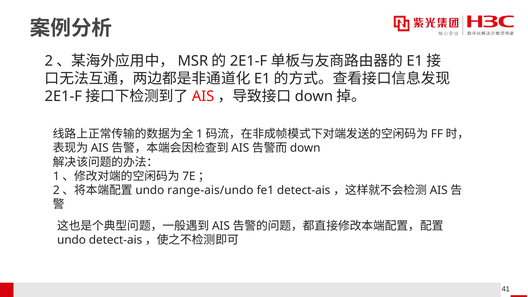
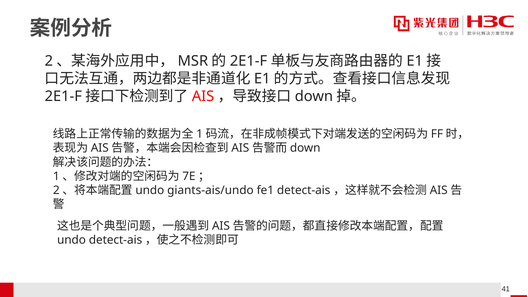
range-ais/undo: range-ais/undo -> giants-ais/undo
